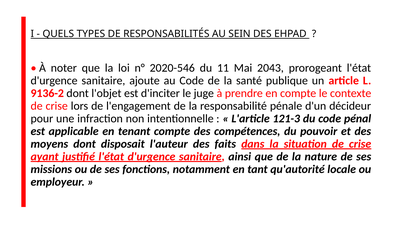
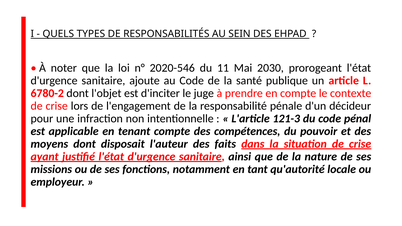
2043: 2043 -> 2030
9136-2: 9136-2 -> 6780-2
